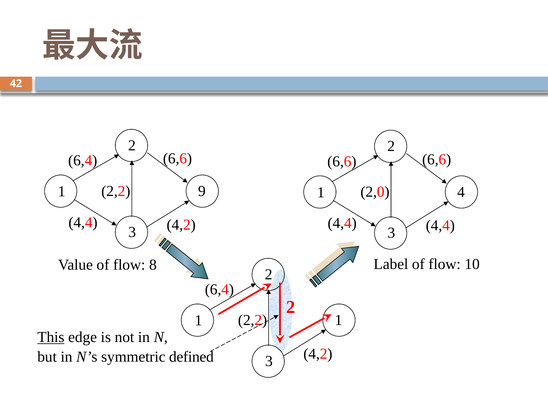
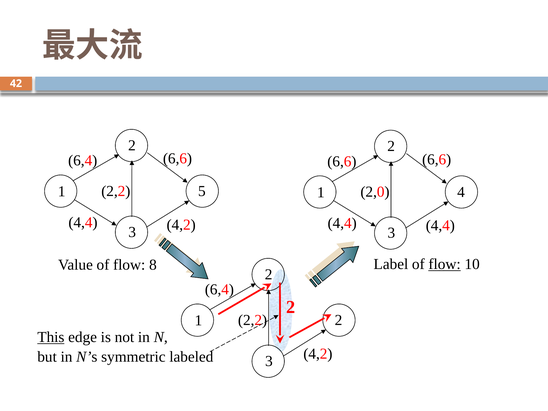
9: 9 -> 5
flow at (445, 264) underline: none -> present
1 1: 1 -> 2
defined: defined -> labeled
